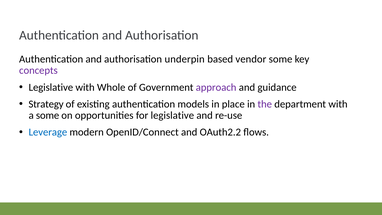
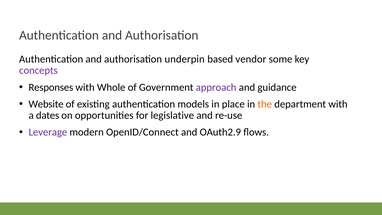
Legislative at (51, 87): Legislative -> Responses
Strategy: Strategy -> Website
the colour: purple -> orange
a some: some -> dates
Leverage colour: blue -> purple
OAuth2.2: OAuth2.2 -> OAuth2.9
